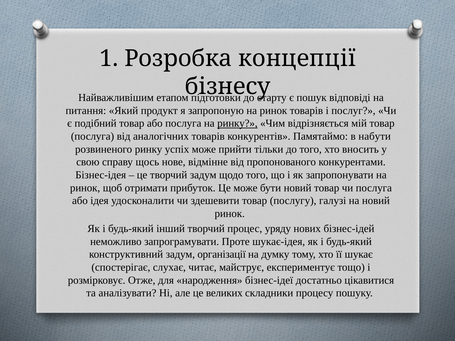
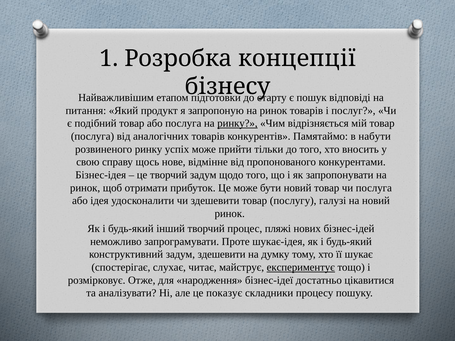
уряду: уряду -> пляжі
задум організації: організації -> здешевити
експериментує underline: none -> present
великих: великих -> показує
